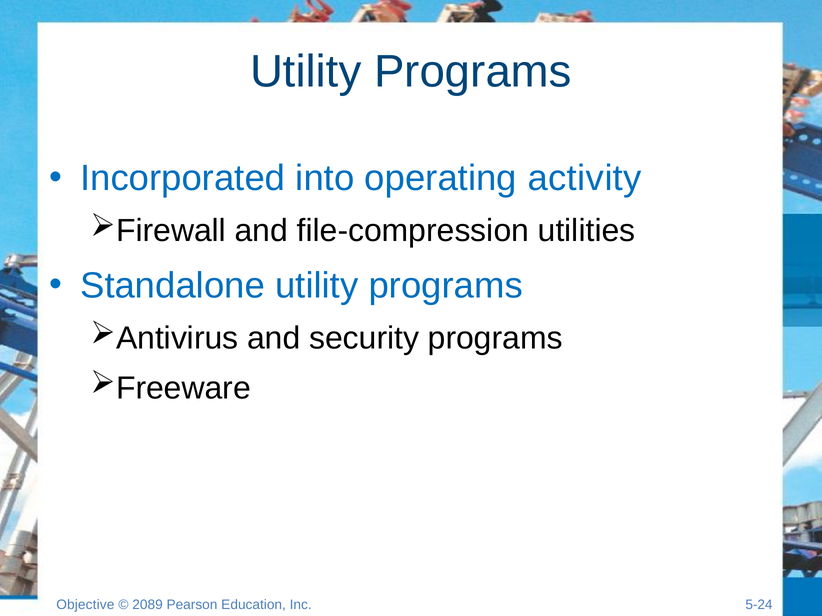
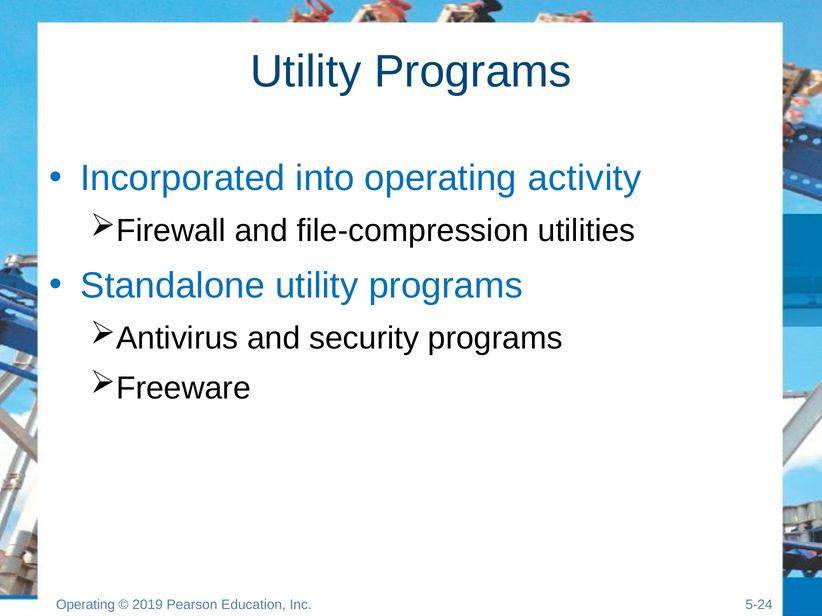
Objective at (85, 605): Objective -> Operating
2089: 2089 -> 2019
